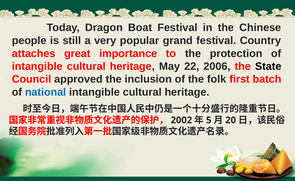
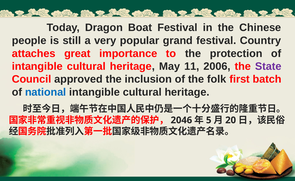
22: 22 -> 11
State colour: black -> purple
2002: 2002 -> 2046
